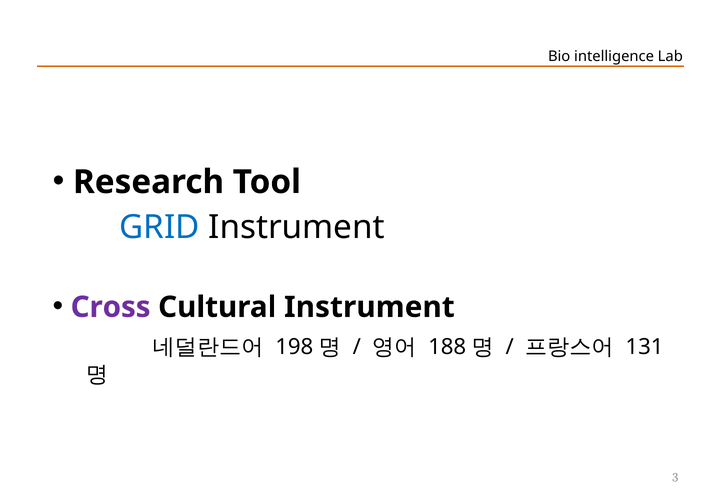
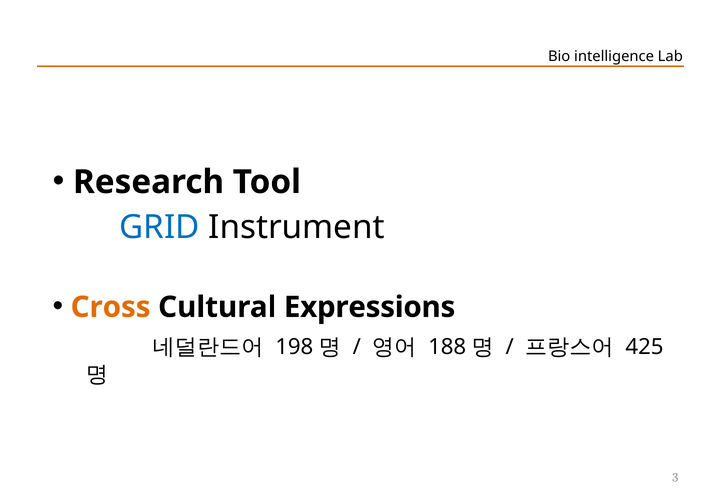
Cross colour: purple -> orange
Cultural Instrument: Instrument -> Expressions
131: 131 -> 425
